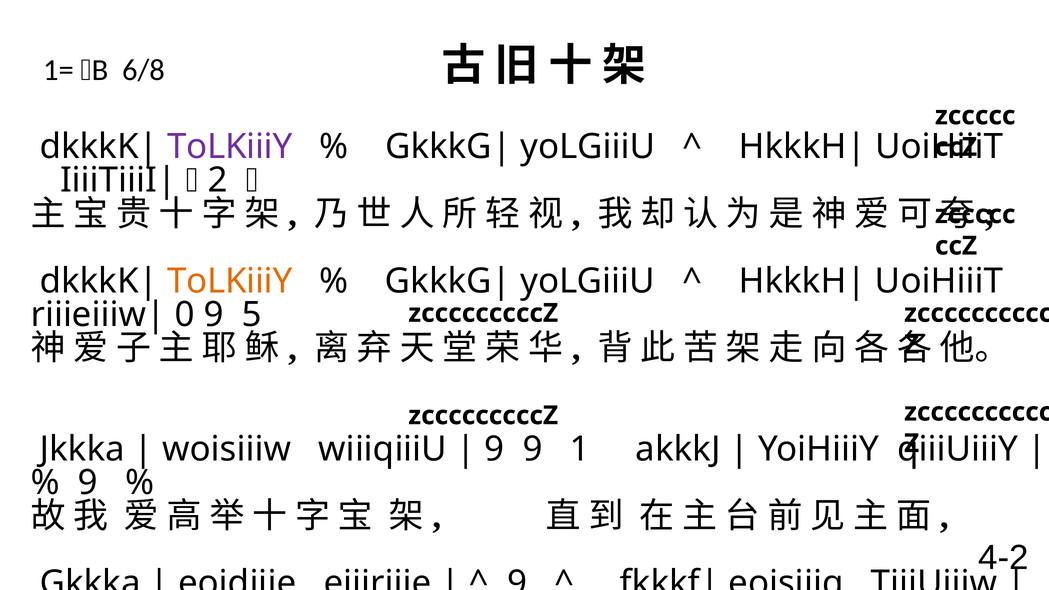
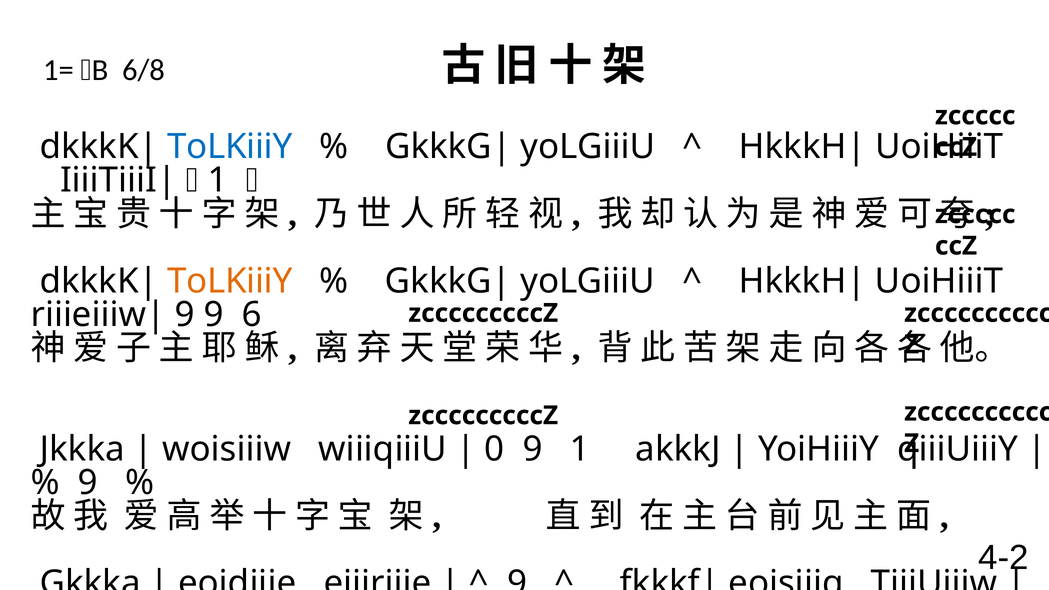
ToLKiiiY at (230, 147) colour: purple -> blue
2 at (218, 180): 2 -> 1
0 at (185, 315): 0 -> 9
5: 5 -> 6
9 at (495, 449): 9 -> 0
